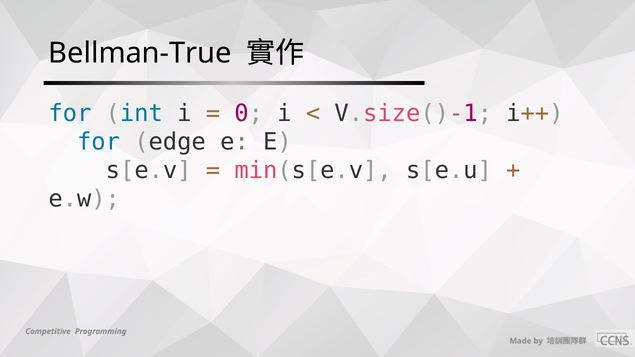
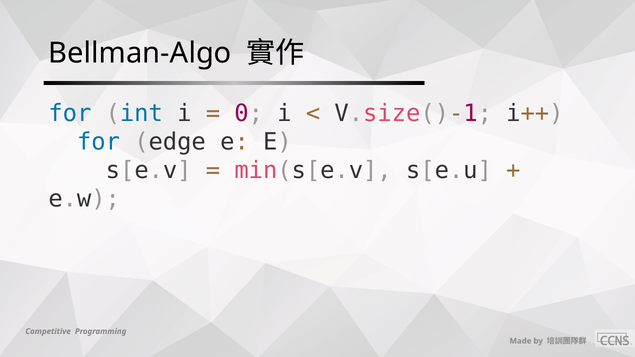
Bellman-True: Bellman-True -> Bellman-Algo
